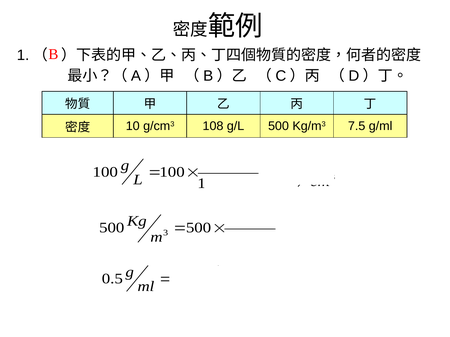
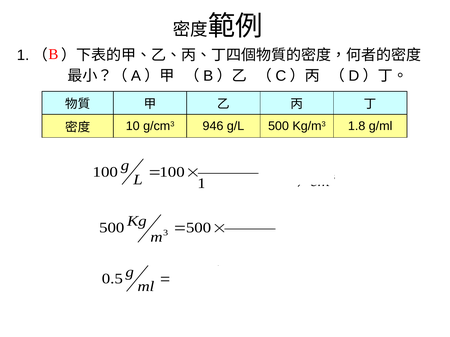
108: 108 -> 946
7.5: 7.5 -> 1.8
